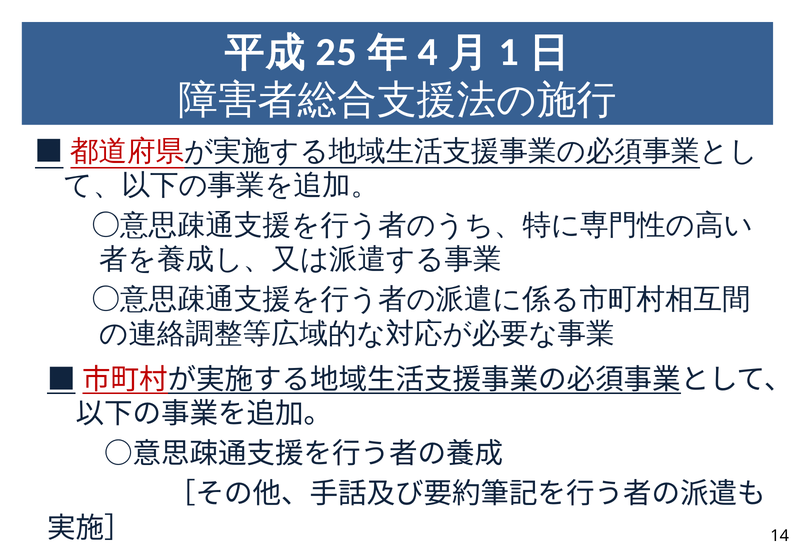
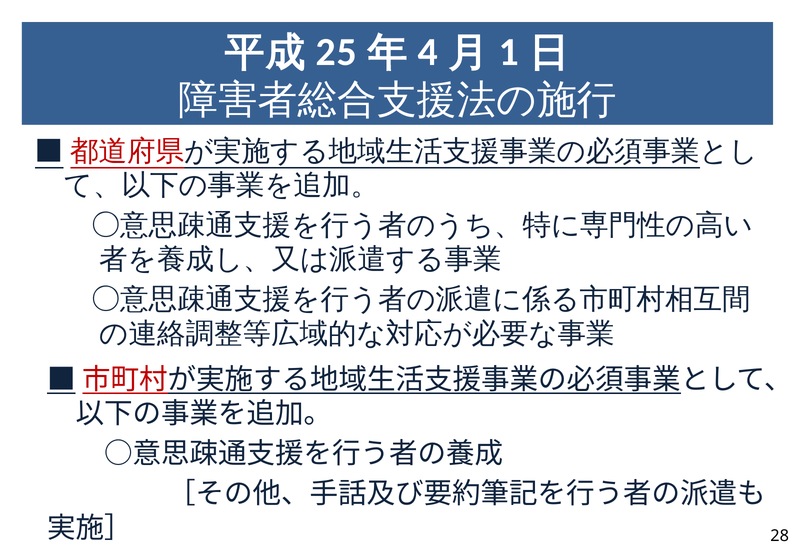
14: 14 -> 28
